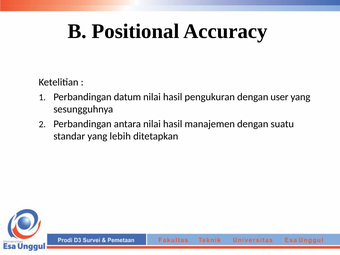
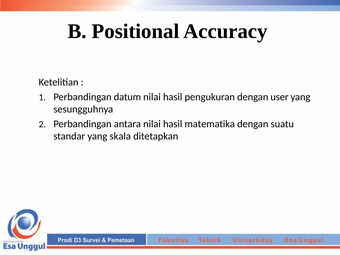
manajemen: manajemen -> matematika
lebih: lebih -> skala
